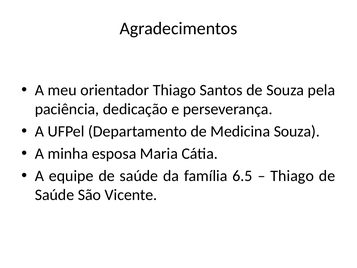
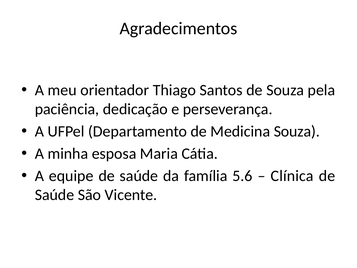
6.5: 6.5 -> 5.6
Thiago at (292, 176): Thiago -> Clínica
